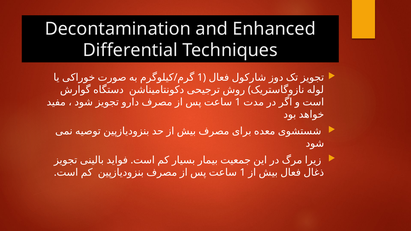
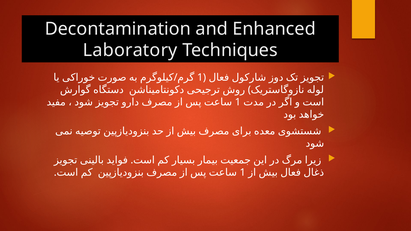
Differential: Differential -> Laboratory
